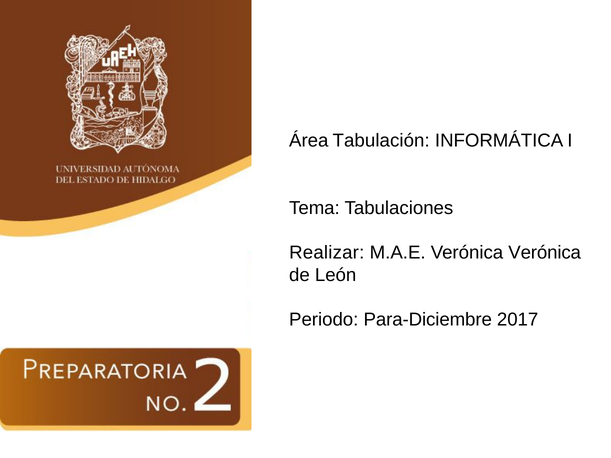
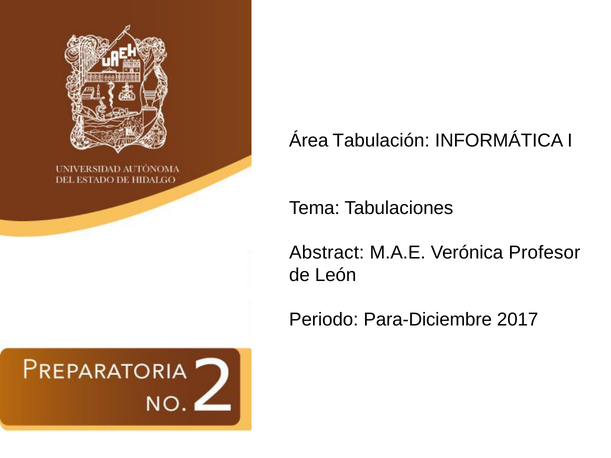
Realizar: Realizar -> Abstract
Verónica Verónica: Verónica -> Profesor
